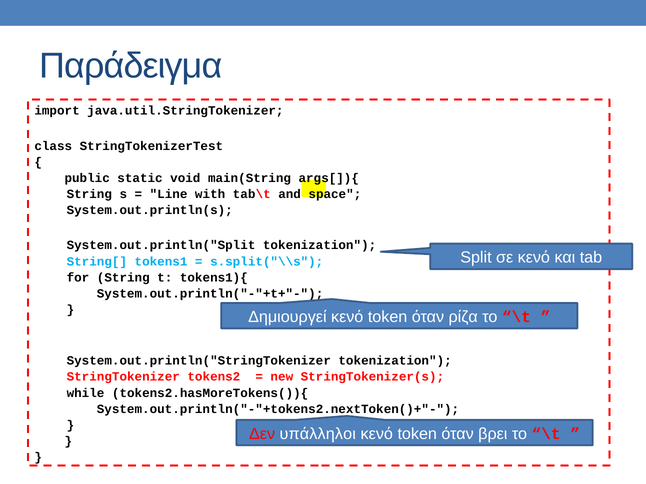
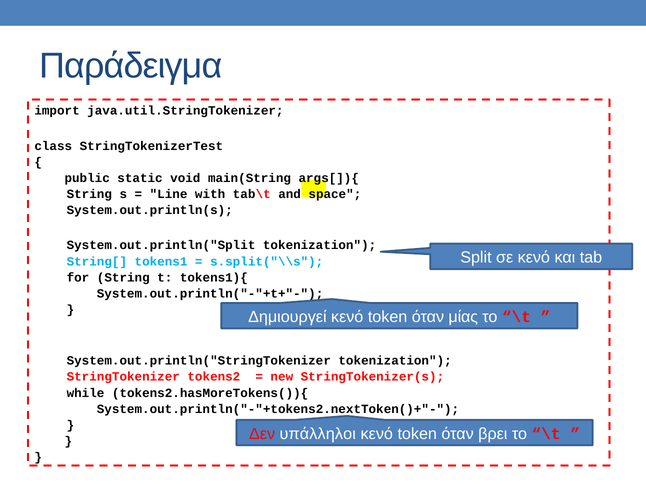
ρίζα: ρίζα -> μίας
